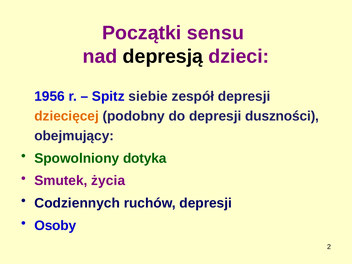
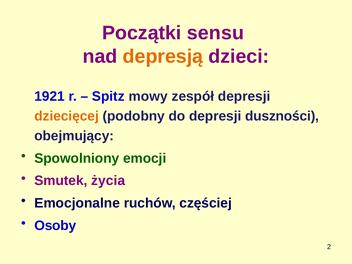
depresją colour: black -> orange
1956: 1956 -> 1921
siebie: siebie -> mowy
dotyka: dotyka -> emocji
Codziennych: Codziennych -> Emocjonalne
ruchów depresji: depresji -> częściej
